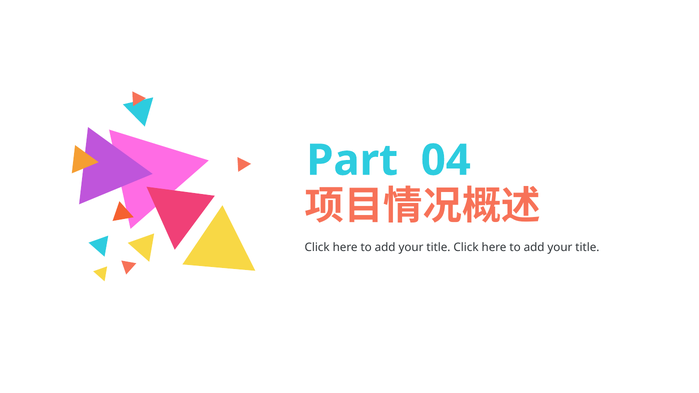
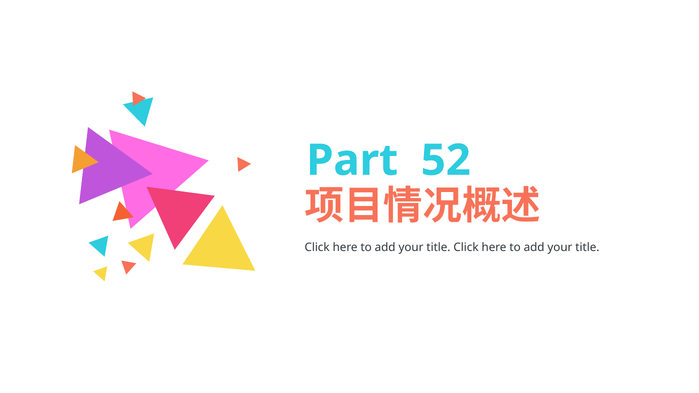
04: 04 -> 52
